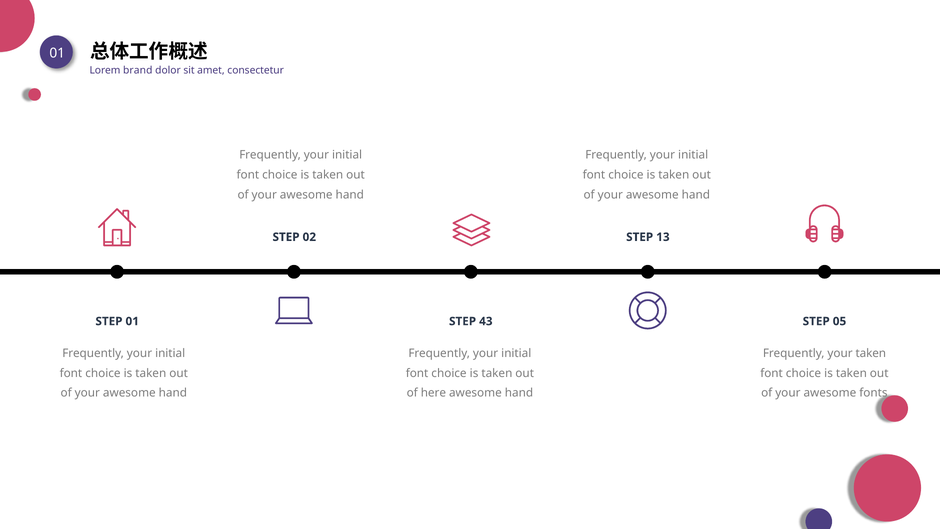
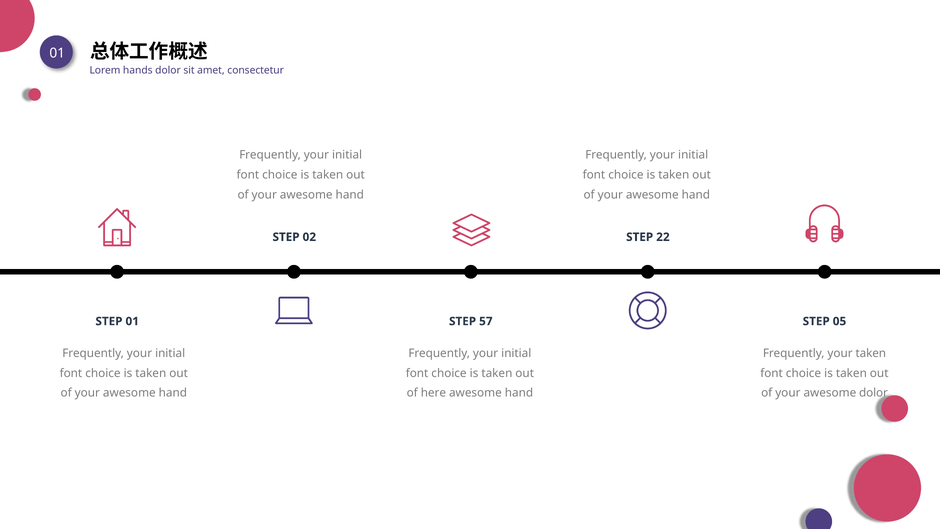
brand: brand -> hands
13: 13 -> 22
43: 43 -> 57
awesome fonts: fonts -> dolor
